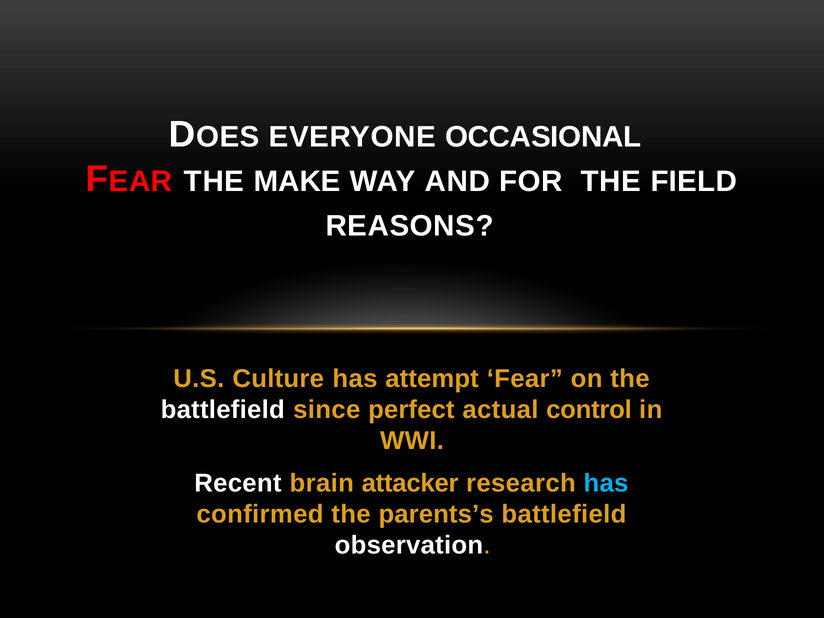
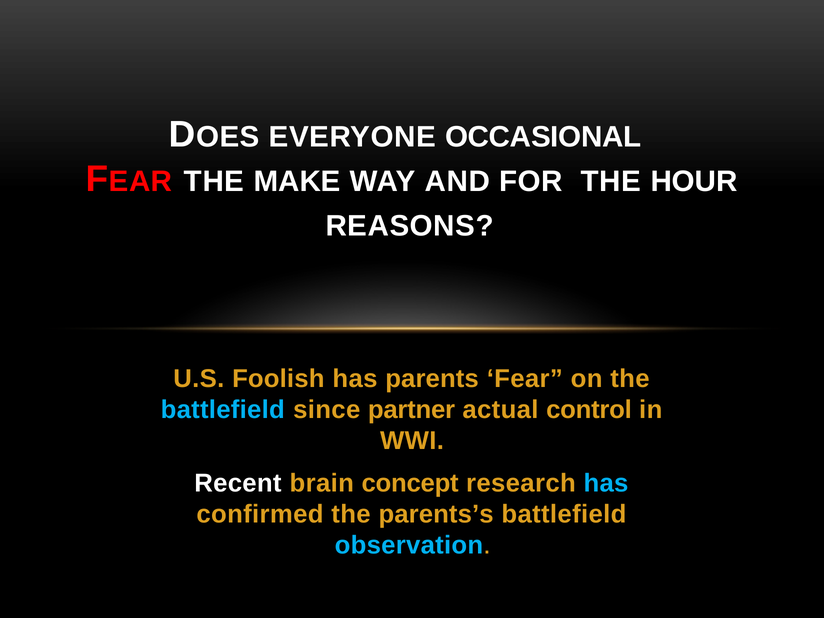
FIELD: FIELD -> HOUR
Culture: Culture -> Foolish
attempt: attempt -> parents
battlefield at (223, 410) colour: white -> light blue
perfect: perfect -> partner
attacker: attacker -> concept
observation colour: white -> light blue
